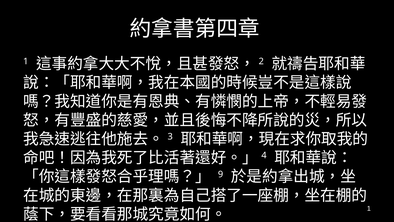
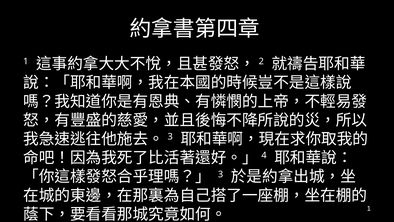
9: 9 -> 3
